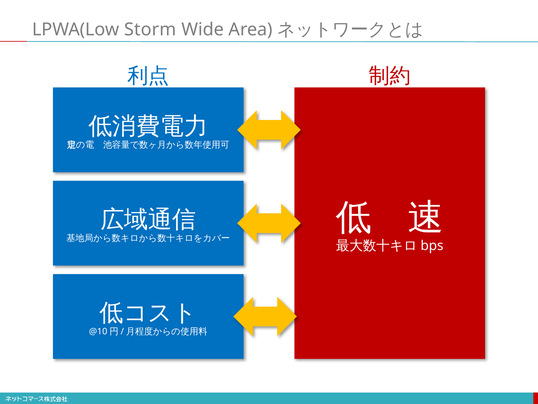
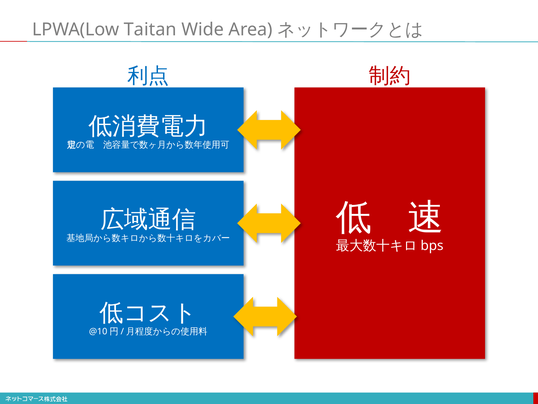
Storm: Storm -> Taitan
